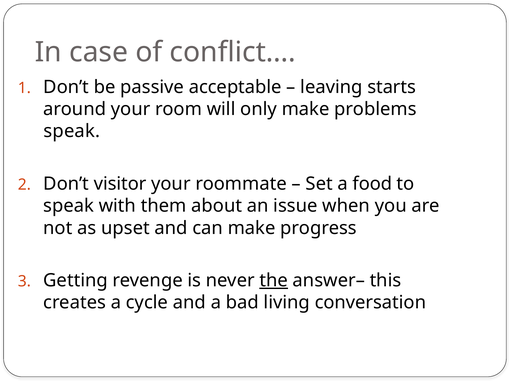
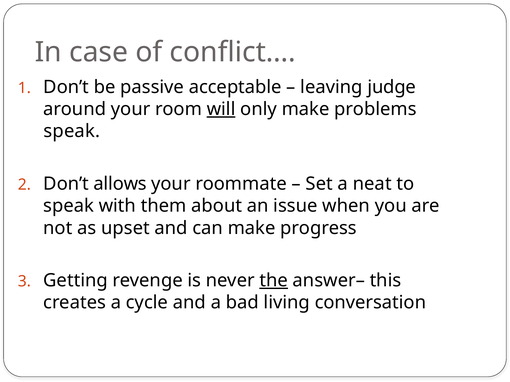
starts: starts -> judge
will underline: none -> present
visitor: visitor -> allows
food: food -> neat
